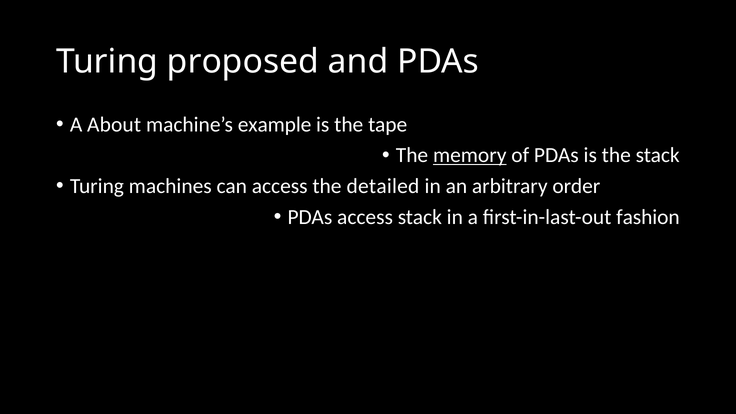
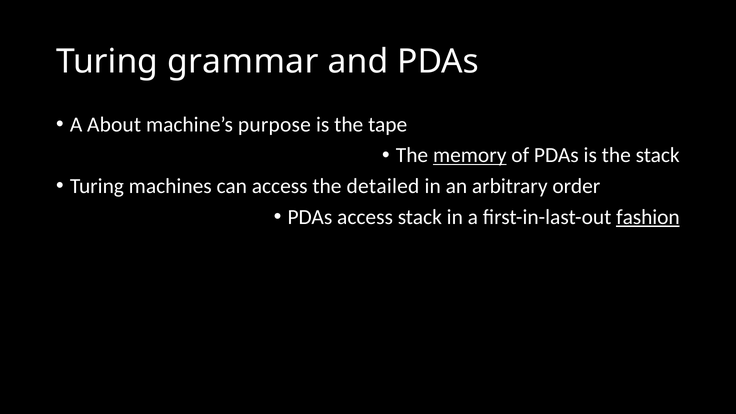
proposed: proposed -> grammar
example: example -> purpose
fashion underline: none -> present
